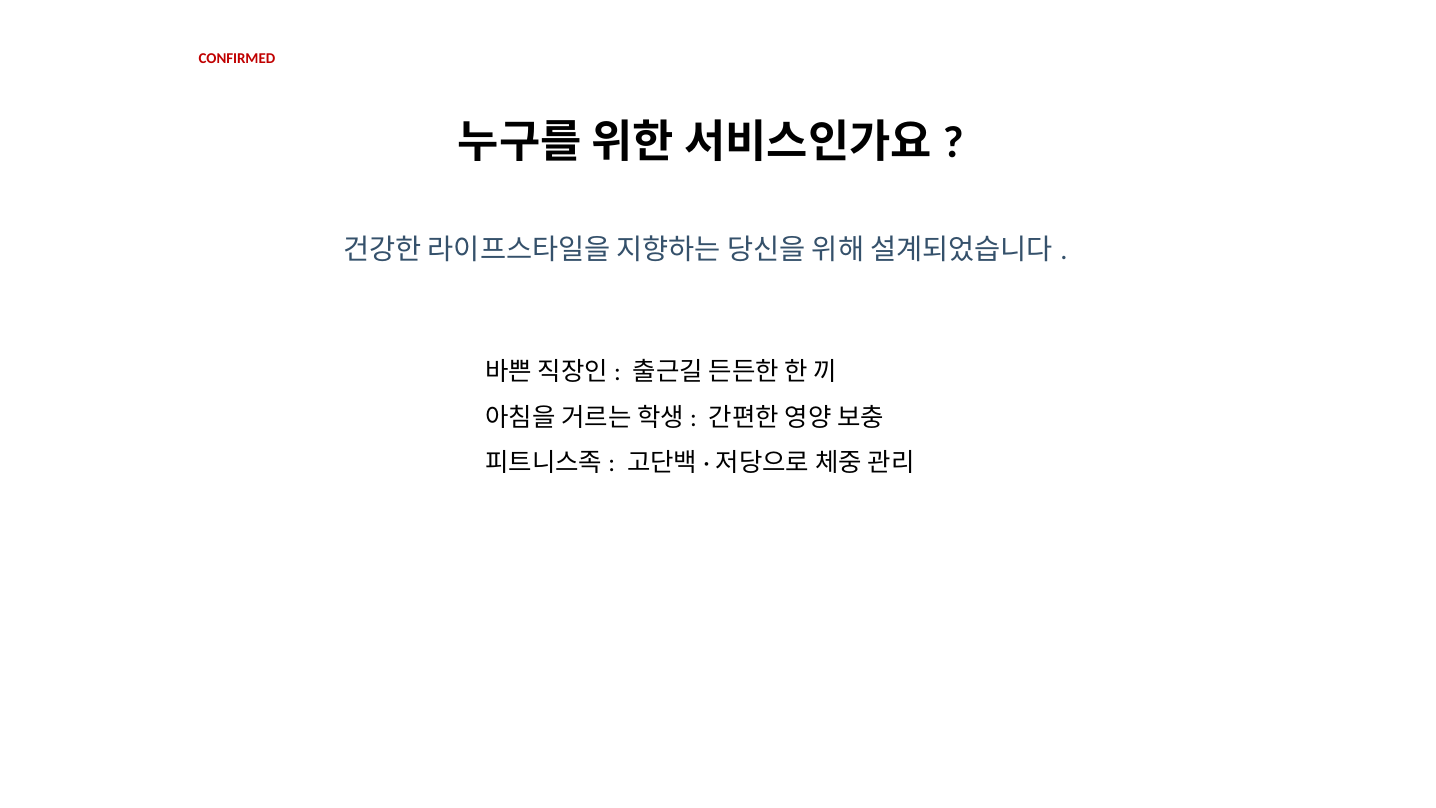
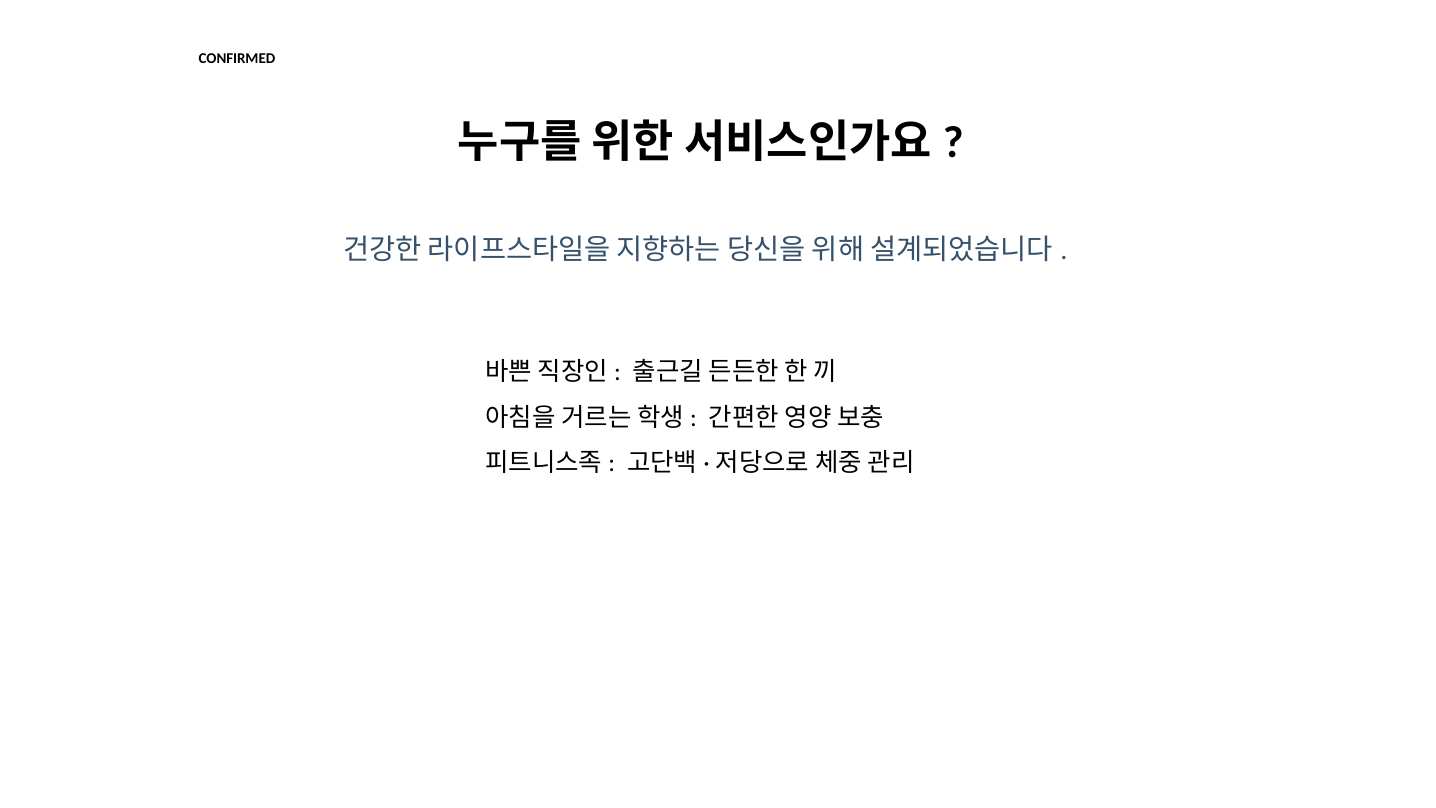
CONFIRMED colour: red -> black
